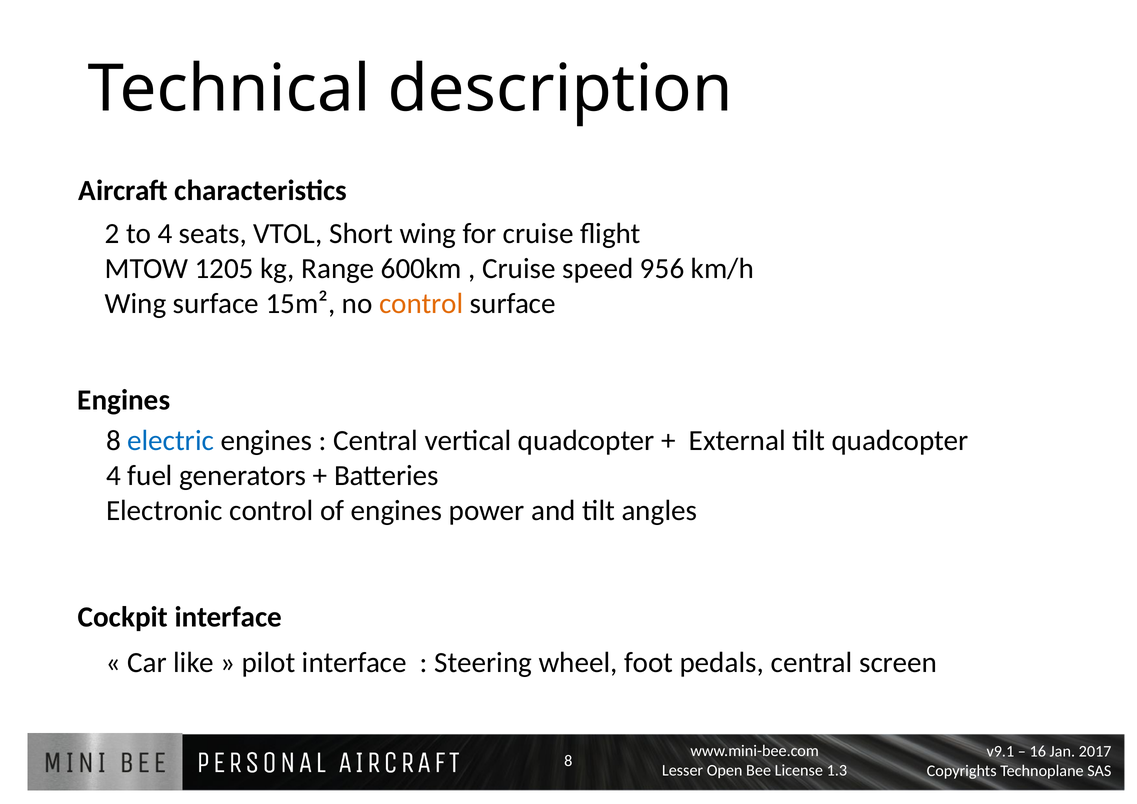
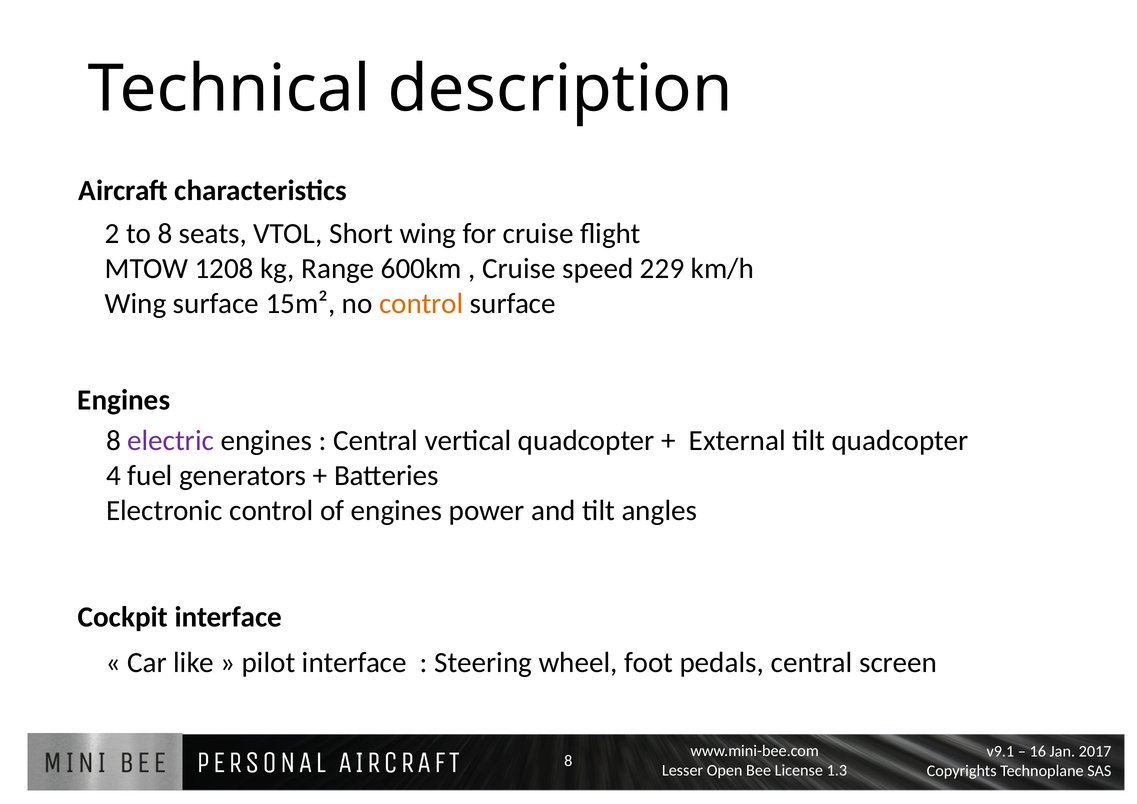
to 4: 4 -> 8
1205: 1205 -> 1208
956: 956 -> 229
electric colour: blue -> purple
